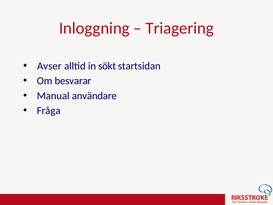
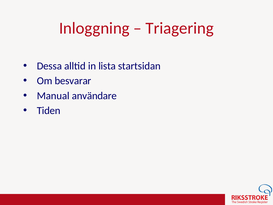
Avser: Avser -> Dessa
sökt: sökt -> lista
Fråga: Fråga -> Tiden
